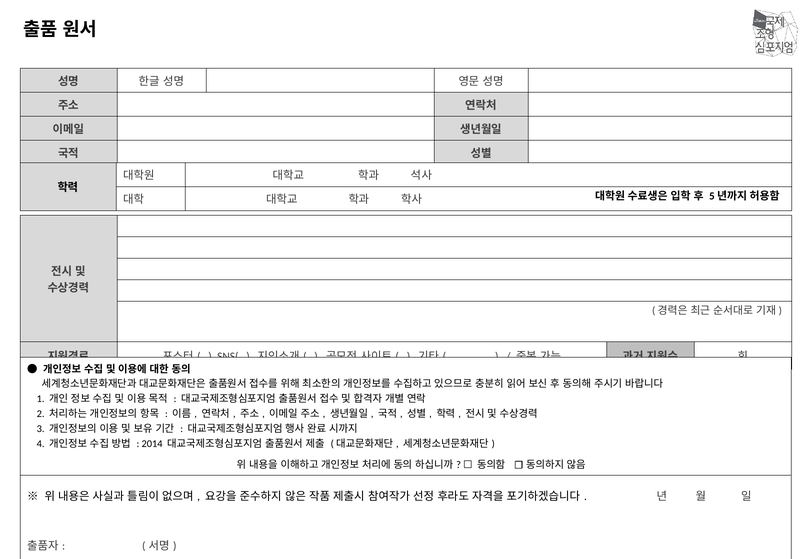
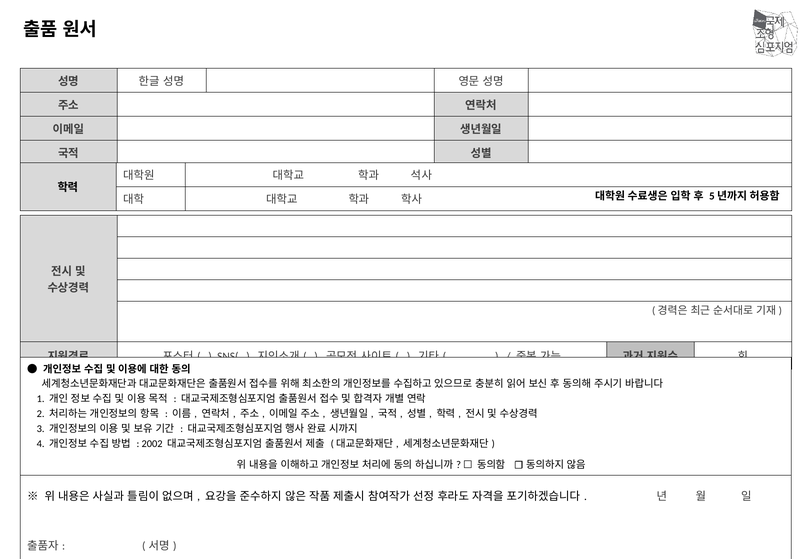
2014: 2014 -> 2002
